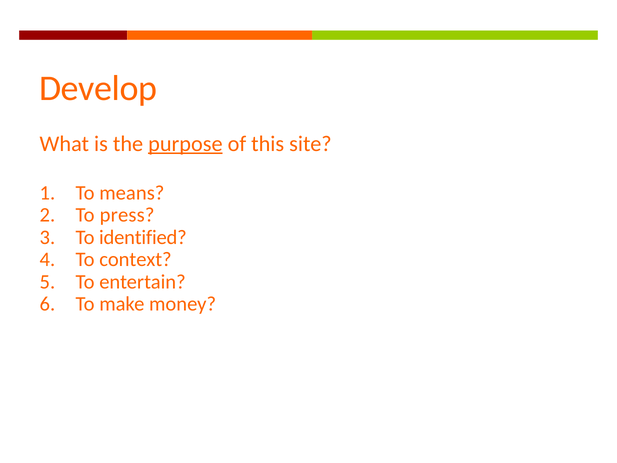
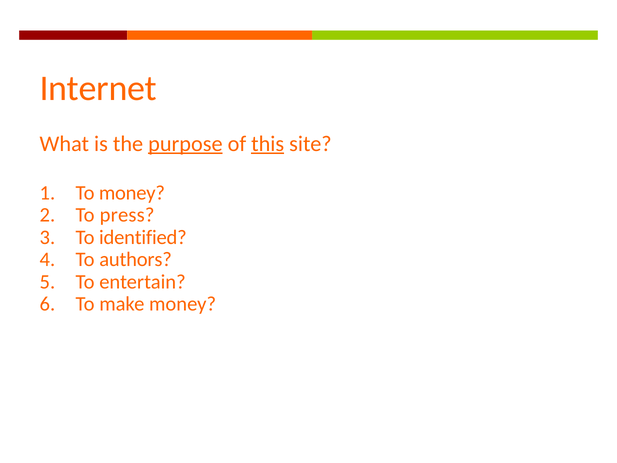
Develop: Develop -> Internet
this underline: none -> present
To means: means -> money
context: context -> authors
